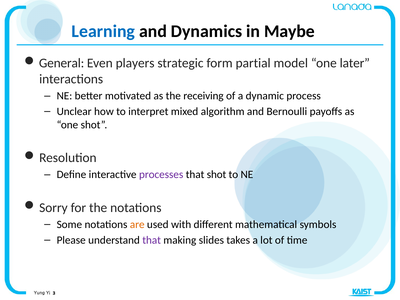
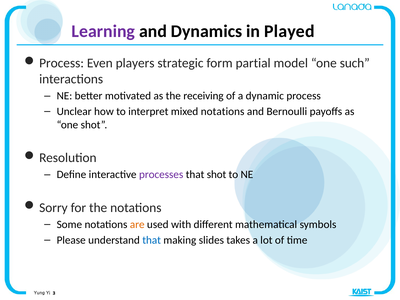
Learning colour: blue -> purple
Maybe: Maybe -> Played
General at (62, 63): General -> Process
later: later -> such
mixed algorithm: algorithm -> notations
that at (152, 240) colour: purple -> blue
